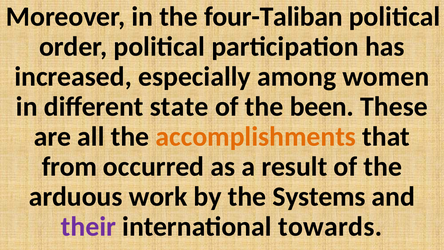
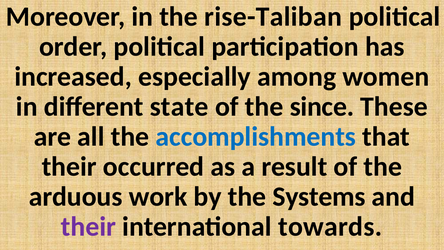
four-Taliban: four-Taliban -> rise-Taliban
been: been -> since
accomplishments colour: orange -> blue
from at (69, 166): from -> their
